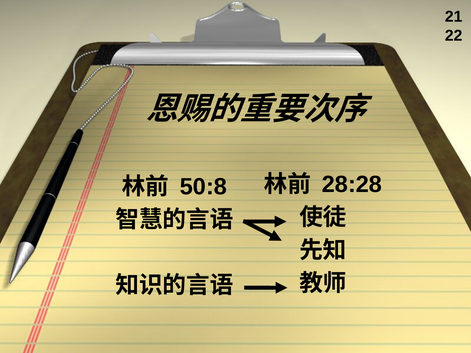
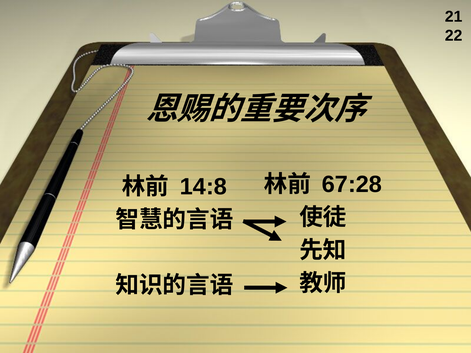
28:28: 28:28 -> 67:28
50:8: 50:8 -> 14:8
